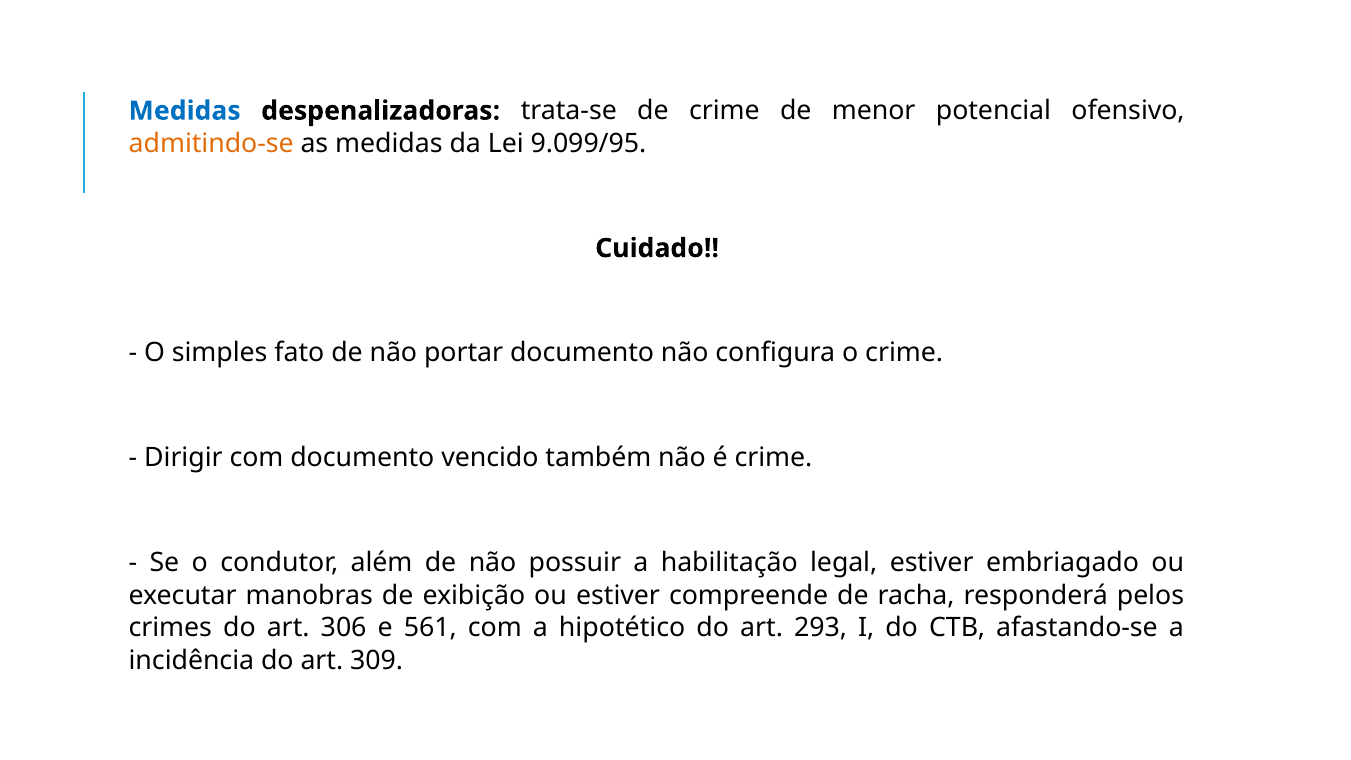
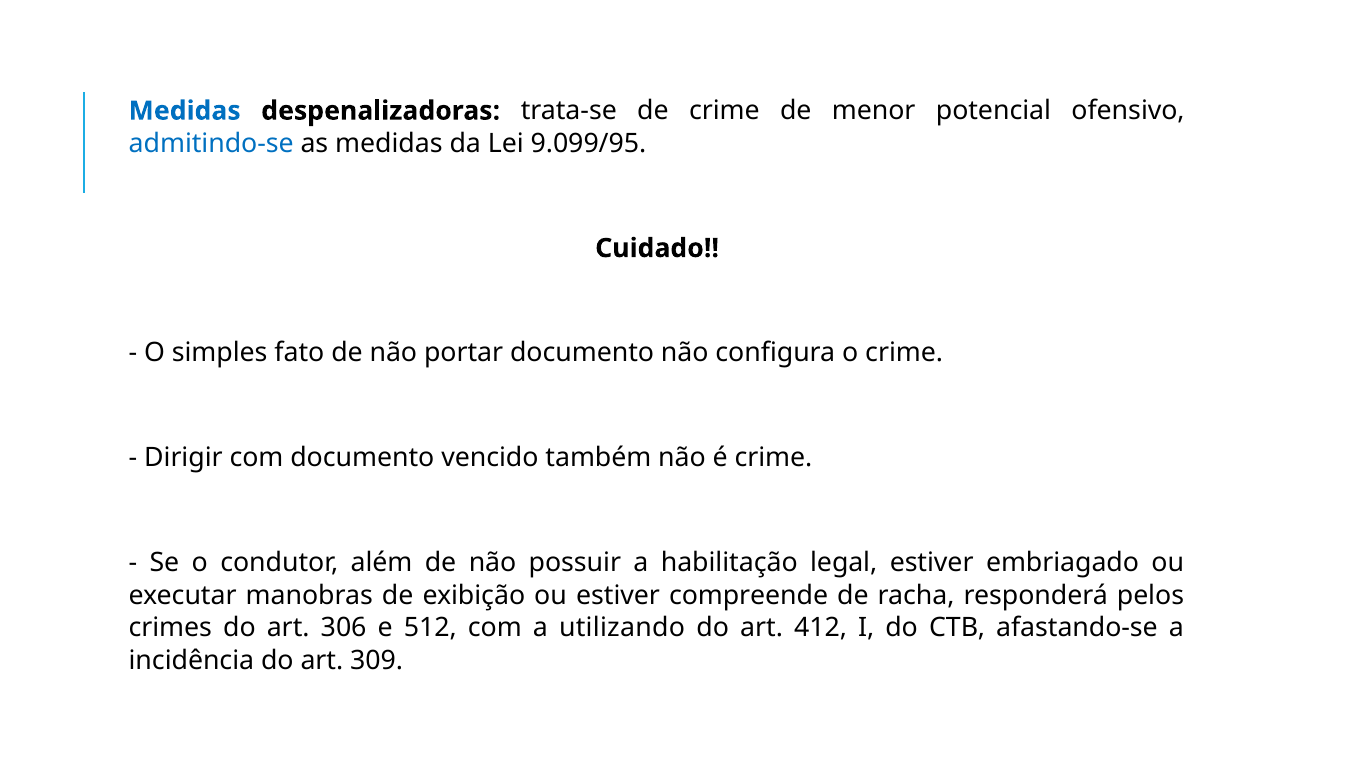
admitindo-se colour: orange -> blue
561: 561 -> 512
hipotético: hipotético -> utilizando
293: 293 -> 412
